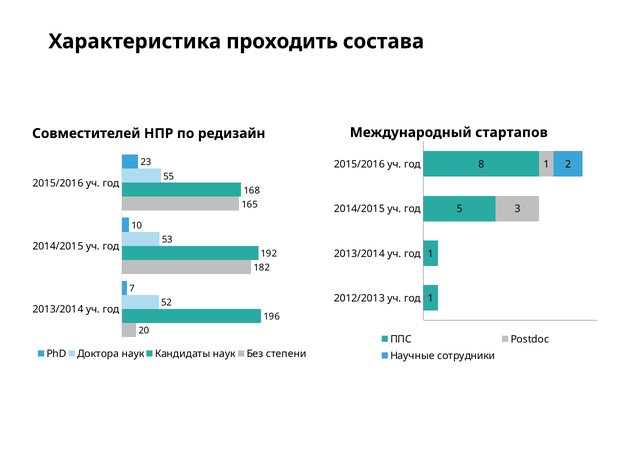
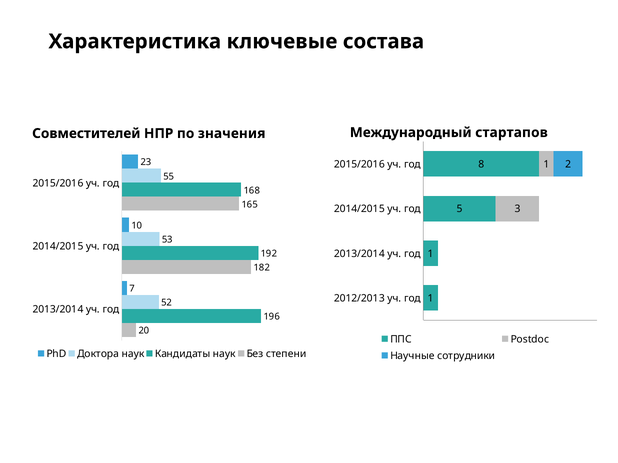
проходить: проходить -> ключевые
редизайн: редизайн -> значения
